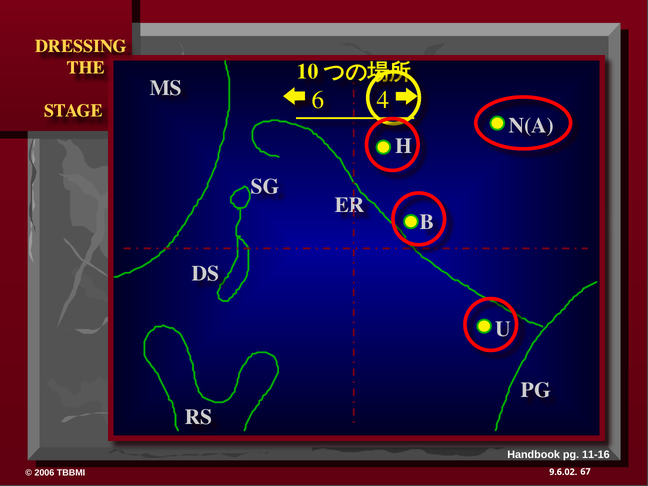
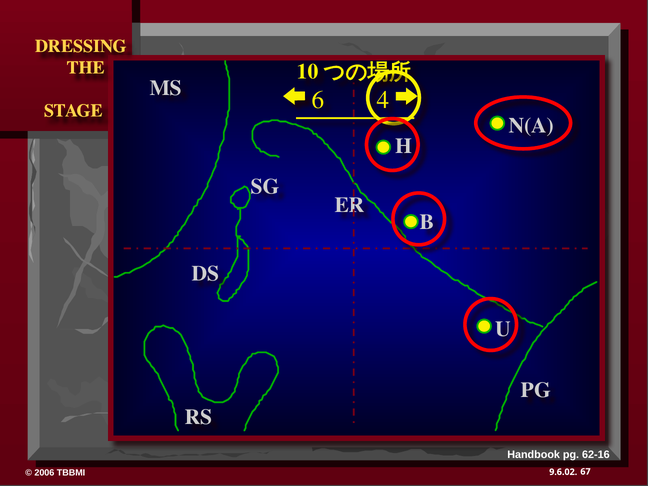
11-16: 11-16 -> 62-16
